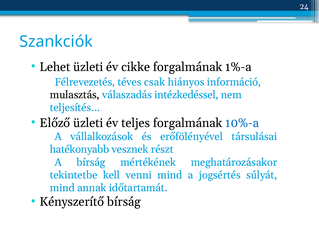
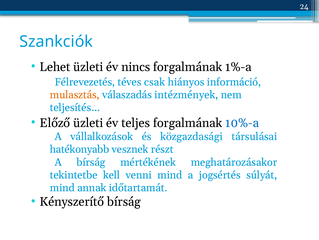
cikke: cikke -> nincs
mulasztás colour: black -> orange
intézkedéssel: intézkedéssel -> intézmények
erőfölényével: erőfölényével -> közgazdasági
